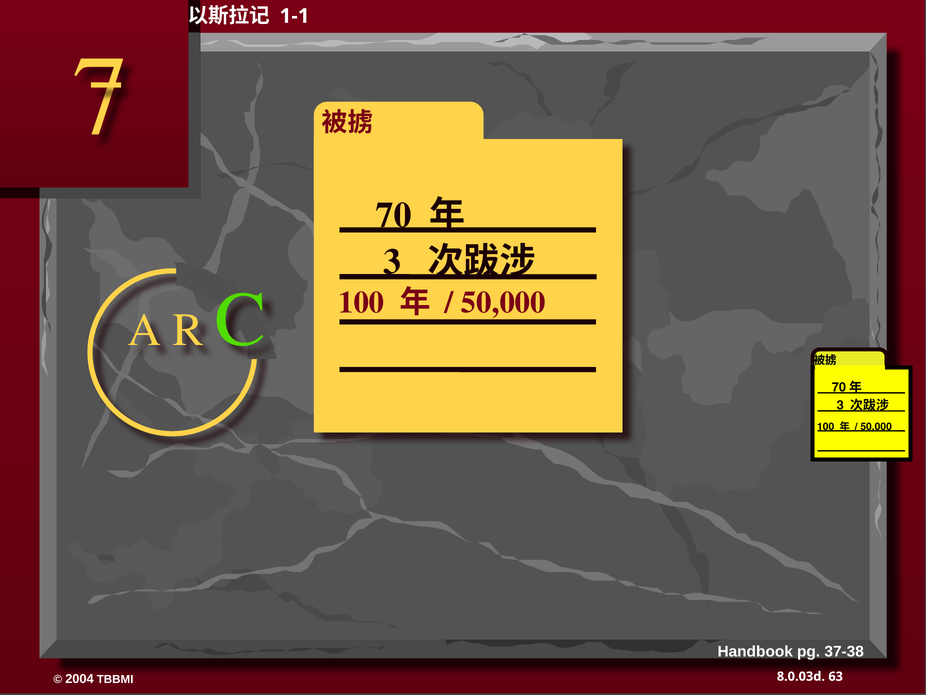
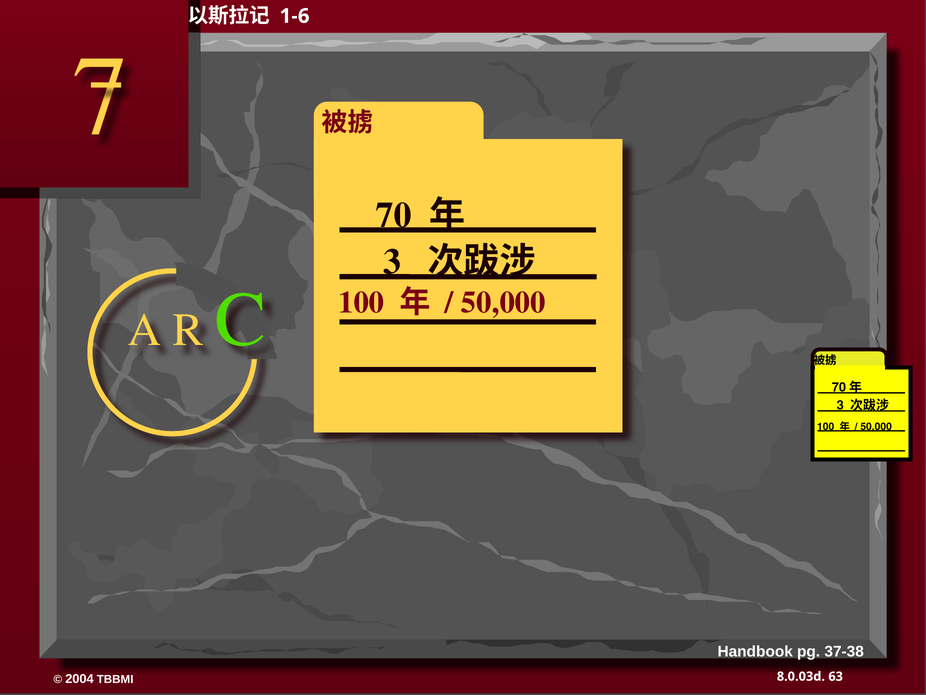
1-1: 1-1 -> 1-6
